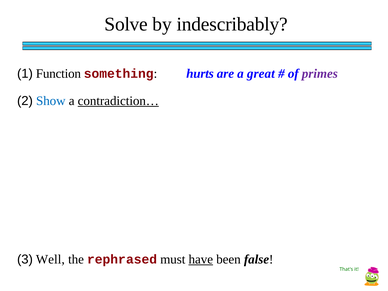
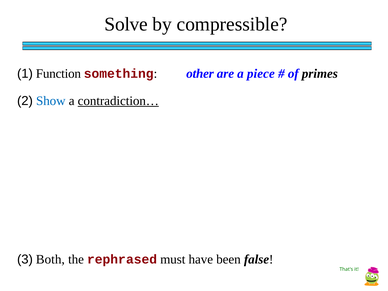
indescribably: indescribably -> compressible
hurts: hurts -> other
great: great -> piece
primes colour: purple -> black
Well: Well -> Both
have underline: present -> none
